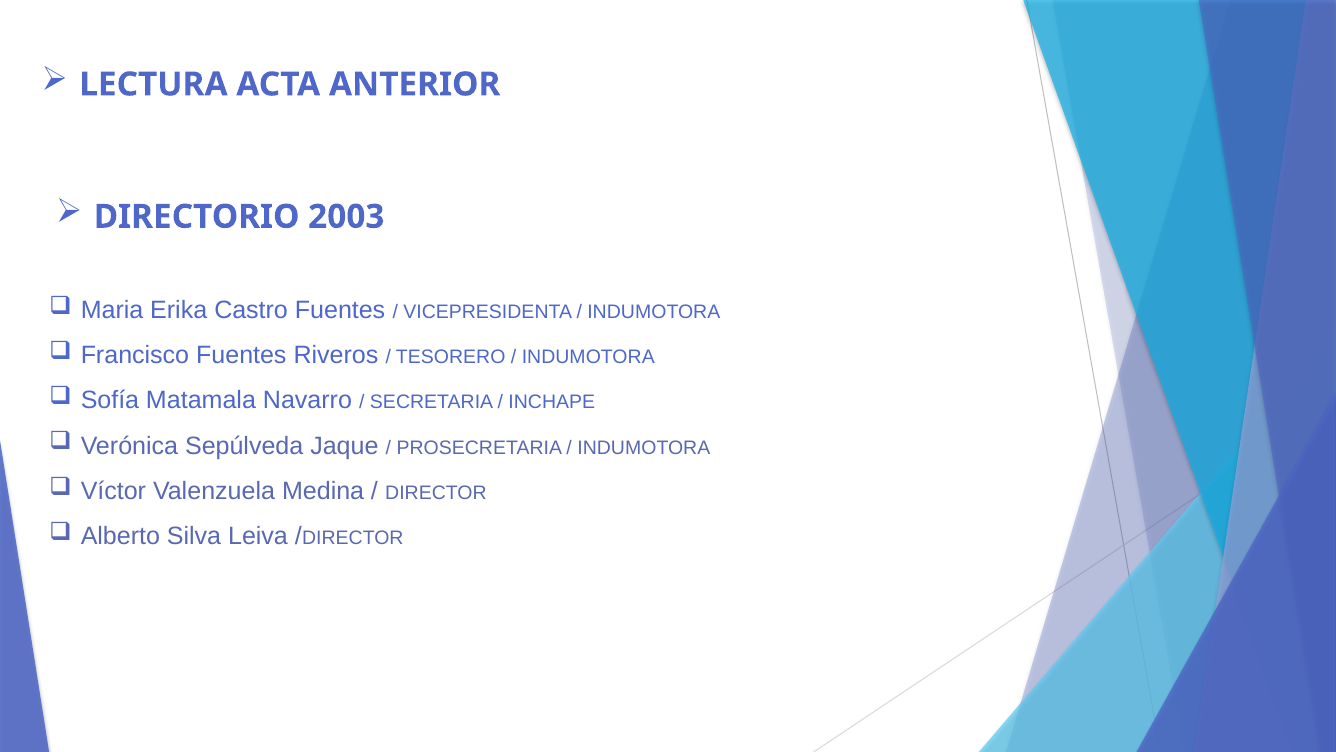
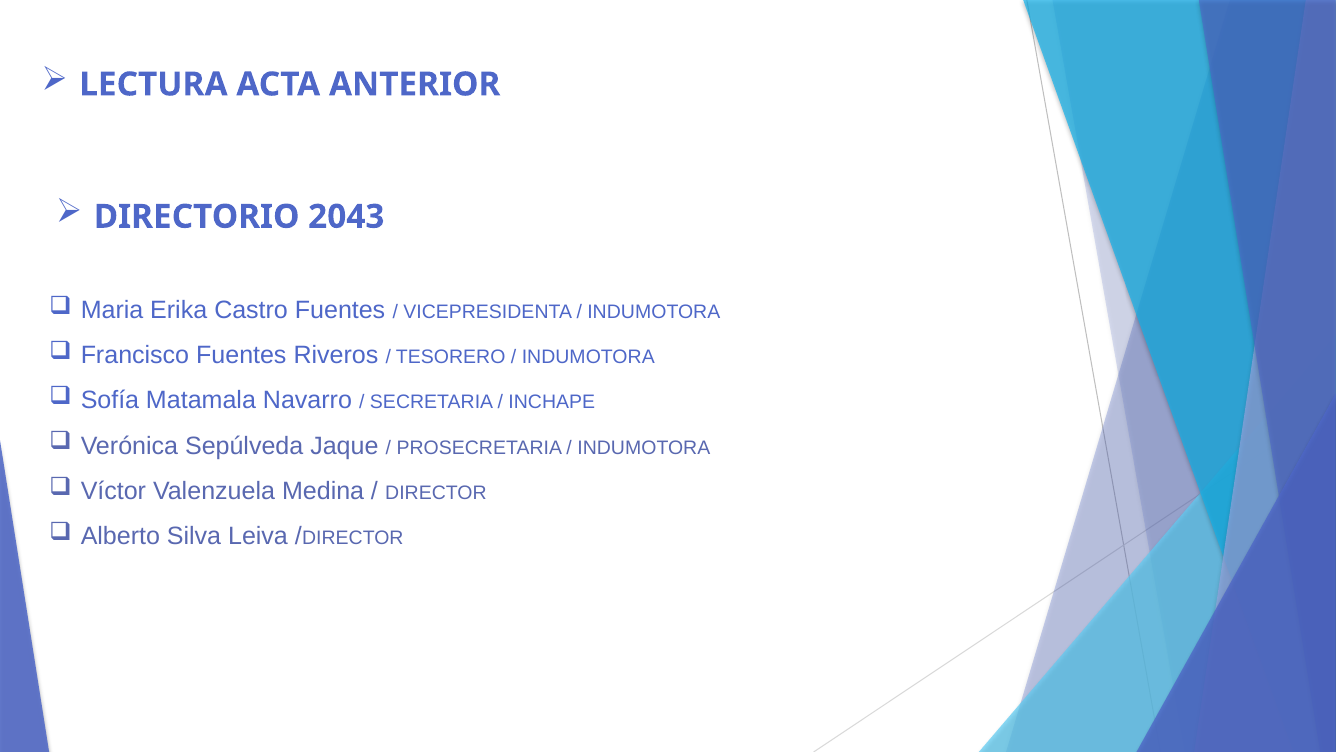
2003: 2003 -> 2043
